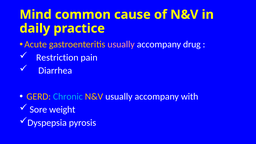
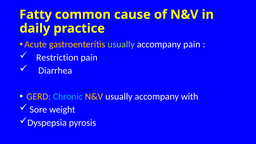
Mind: Mind -> Fatty
usually at (121, 44) colour: pink -> light green
accompany drug: drug -> pain
